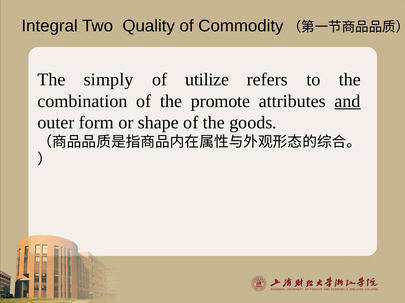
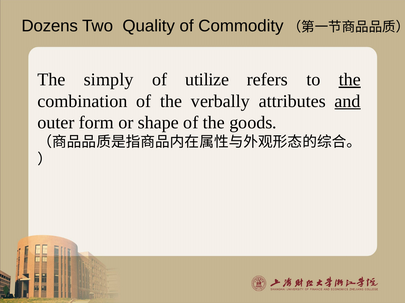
Integral: Integral -> Dozens
the at (350, 80) underline: none -> present
promote: promote -> verbally
